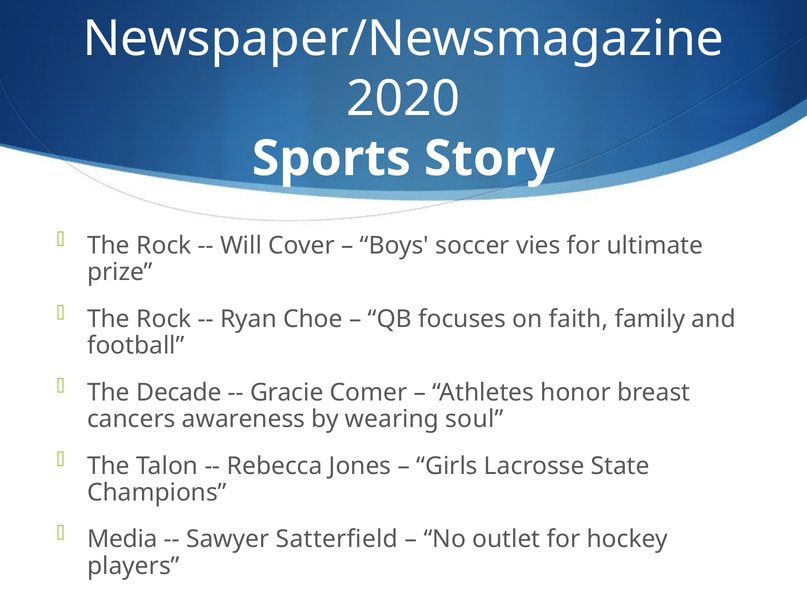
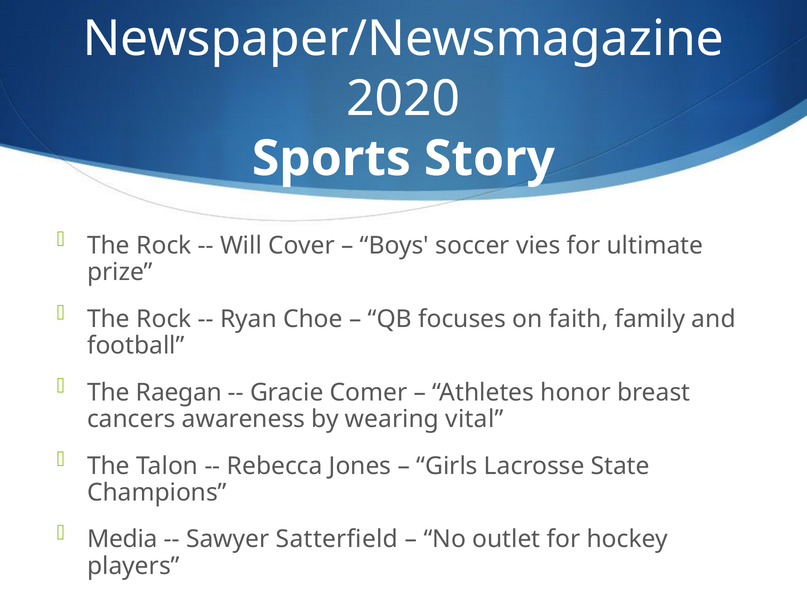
Decade: Decade -> Raegan
soul: soul -> vital
